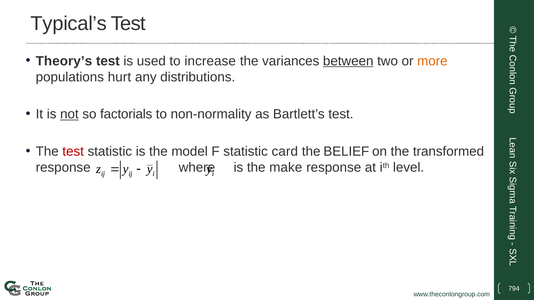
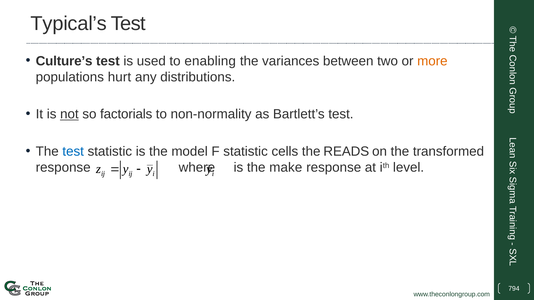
Theory’s: Theory’s -> Culture’s
increase: increase -> enabling
between underline: present -> none
test at (73, 152) colour: red -> blue
card: card -> cells
BELIEF: BELIEF -> READS
